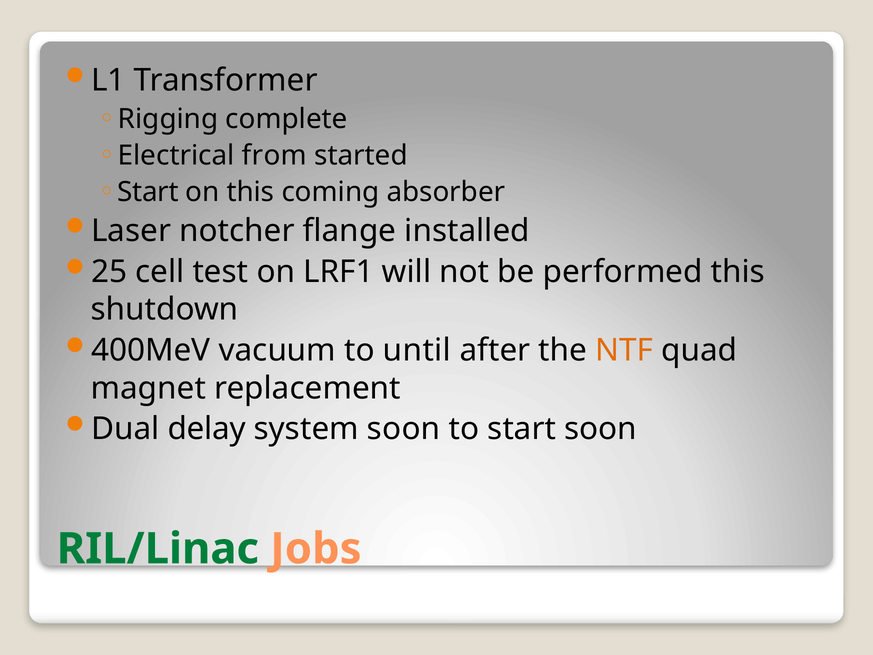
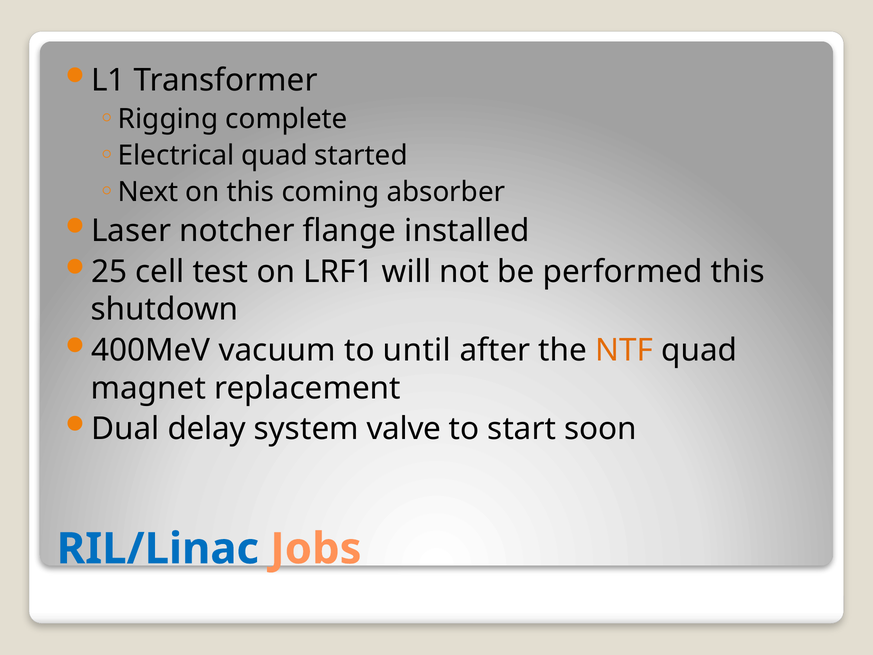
Electrical from: from -> quad
Start at (148, 192): Start -> Next
system soon: soon -> valve
RIL/Linac colour: green -> blue
